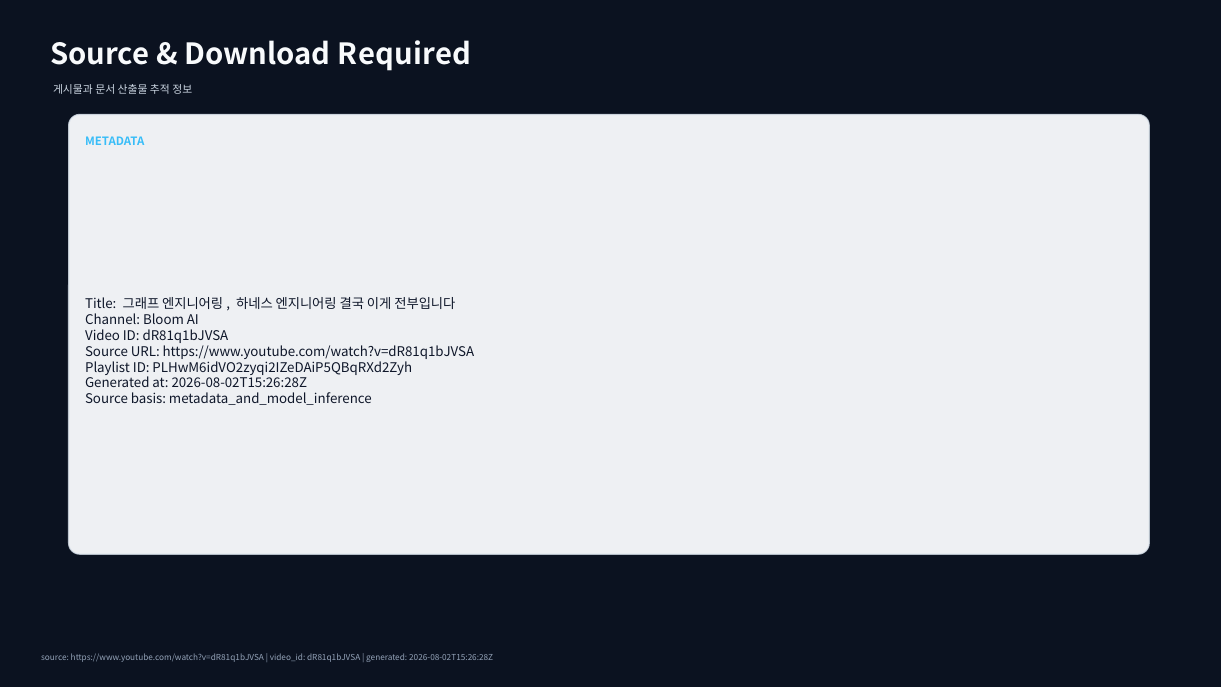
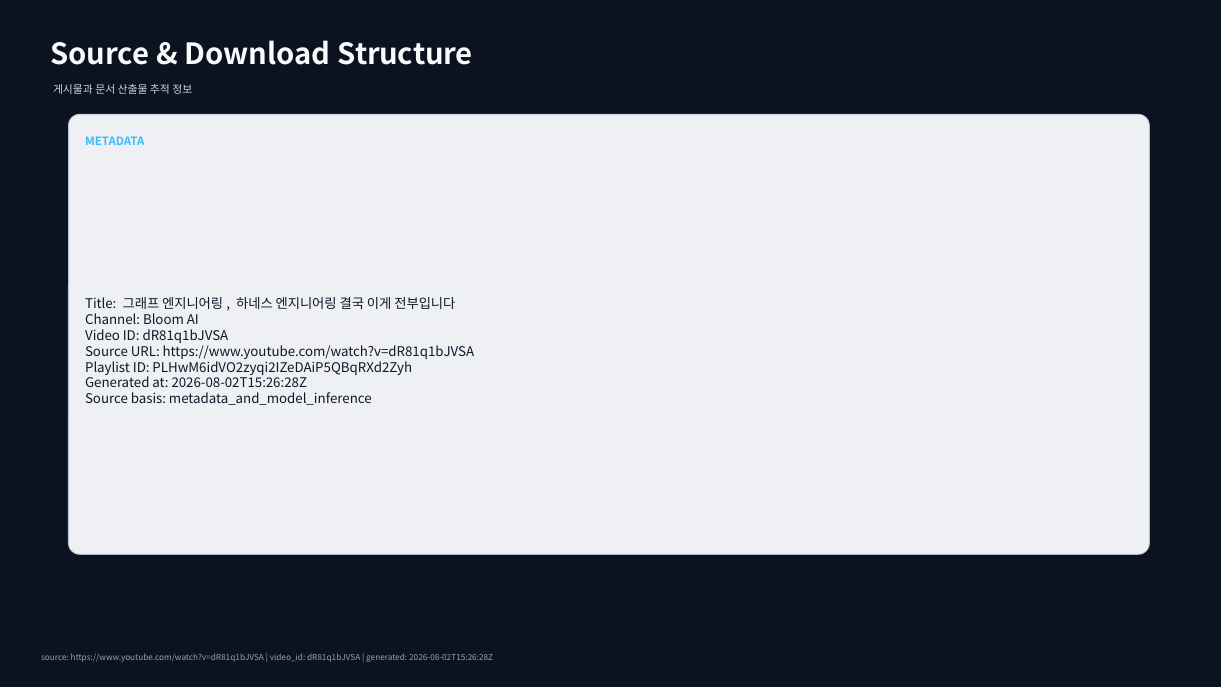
Required: Required -> Structure
